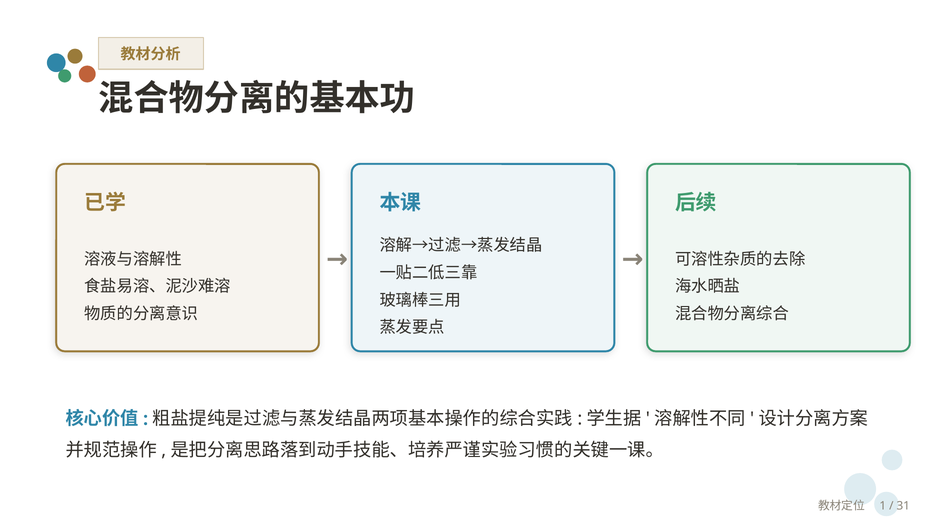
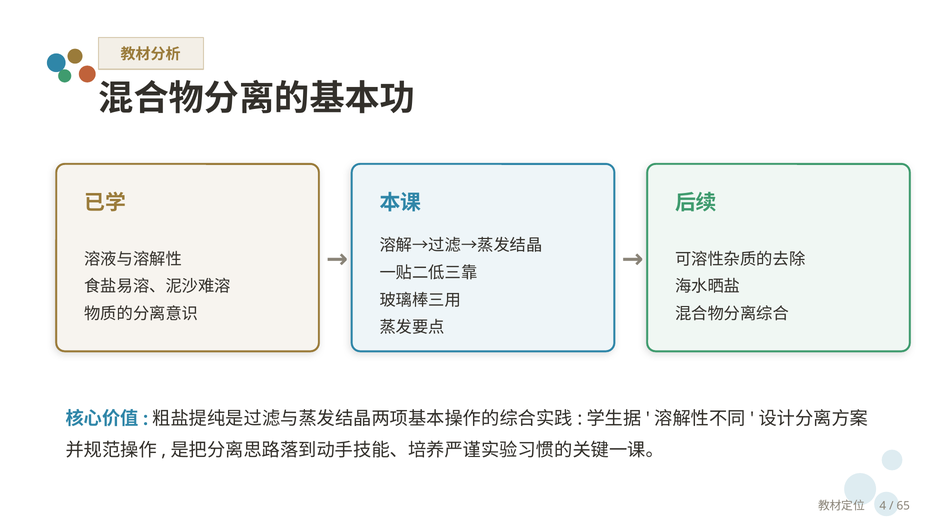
1: 1 -> 4
31: 31 -> 65
